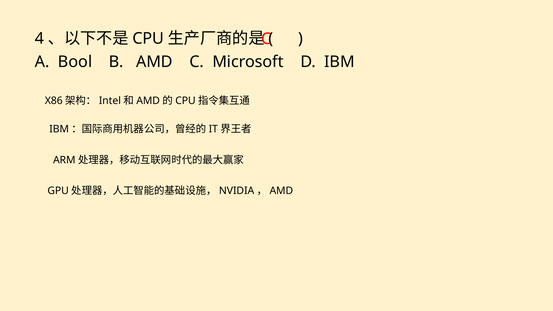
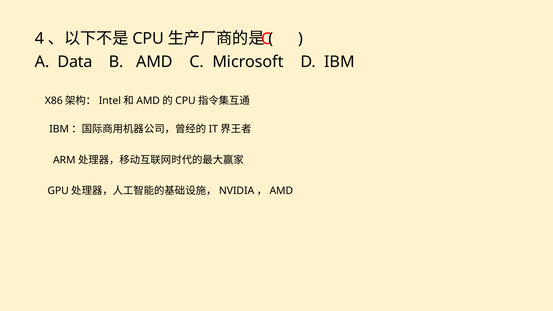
Bool: Bool -> Data
